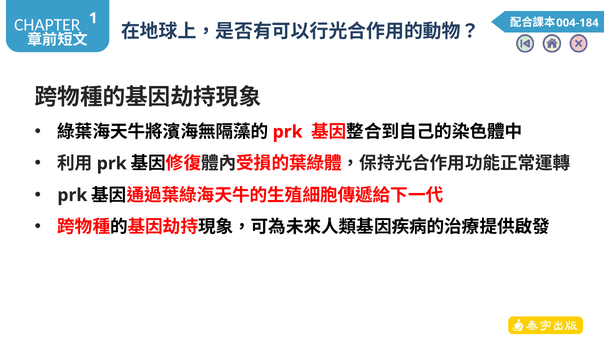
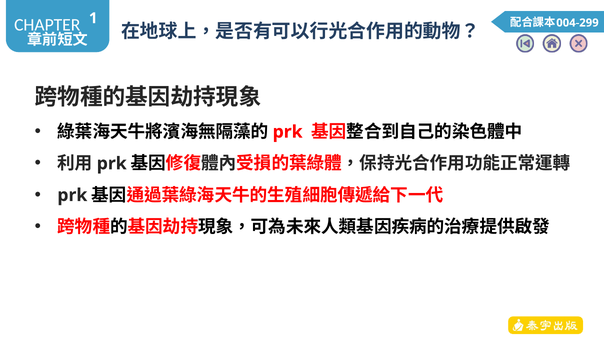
004-184: 004-184 -> 004-299
